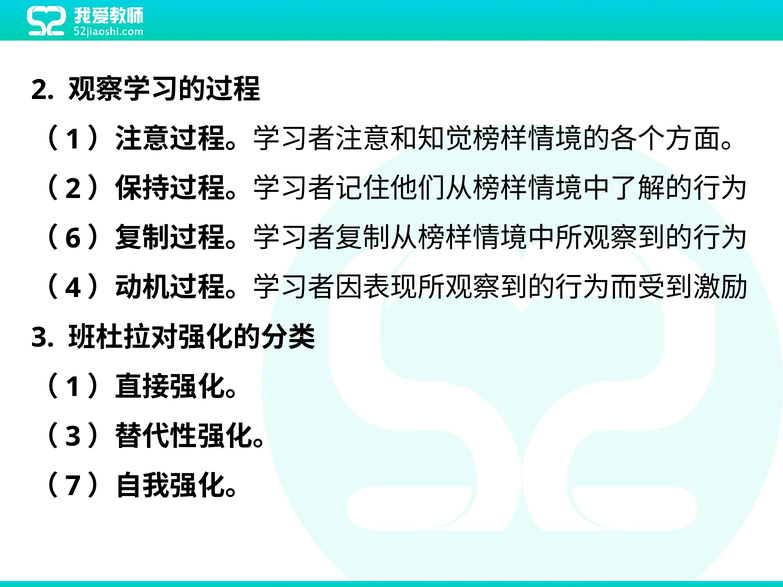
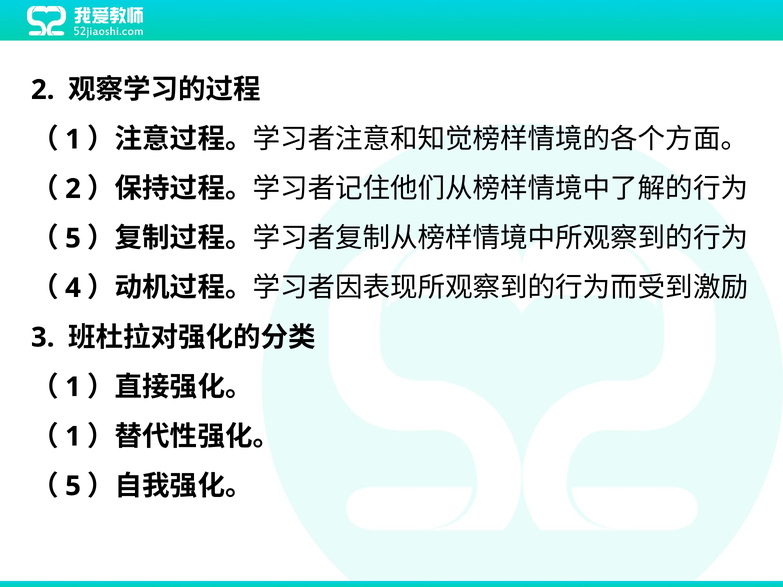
6 at (73, 238): 6 -> 5
3 at (73, 437): 3 -> 1
7 at (73, 486): 7 -> 5
